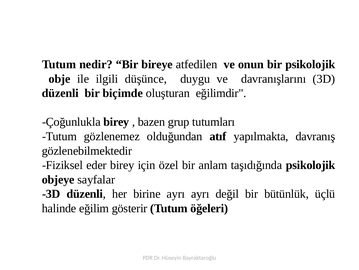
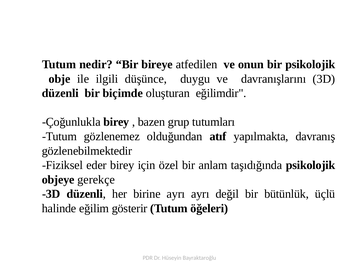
sayfalar: sayfalar -> gerekçe
